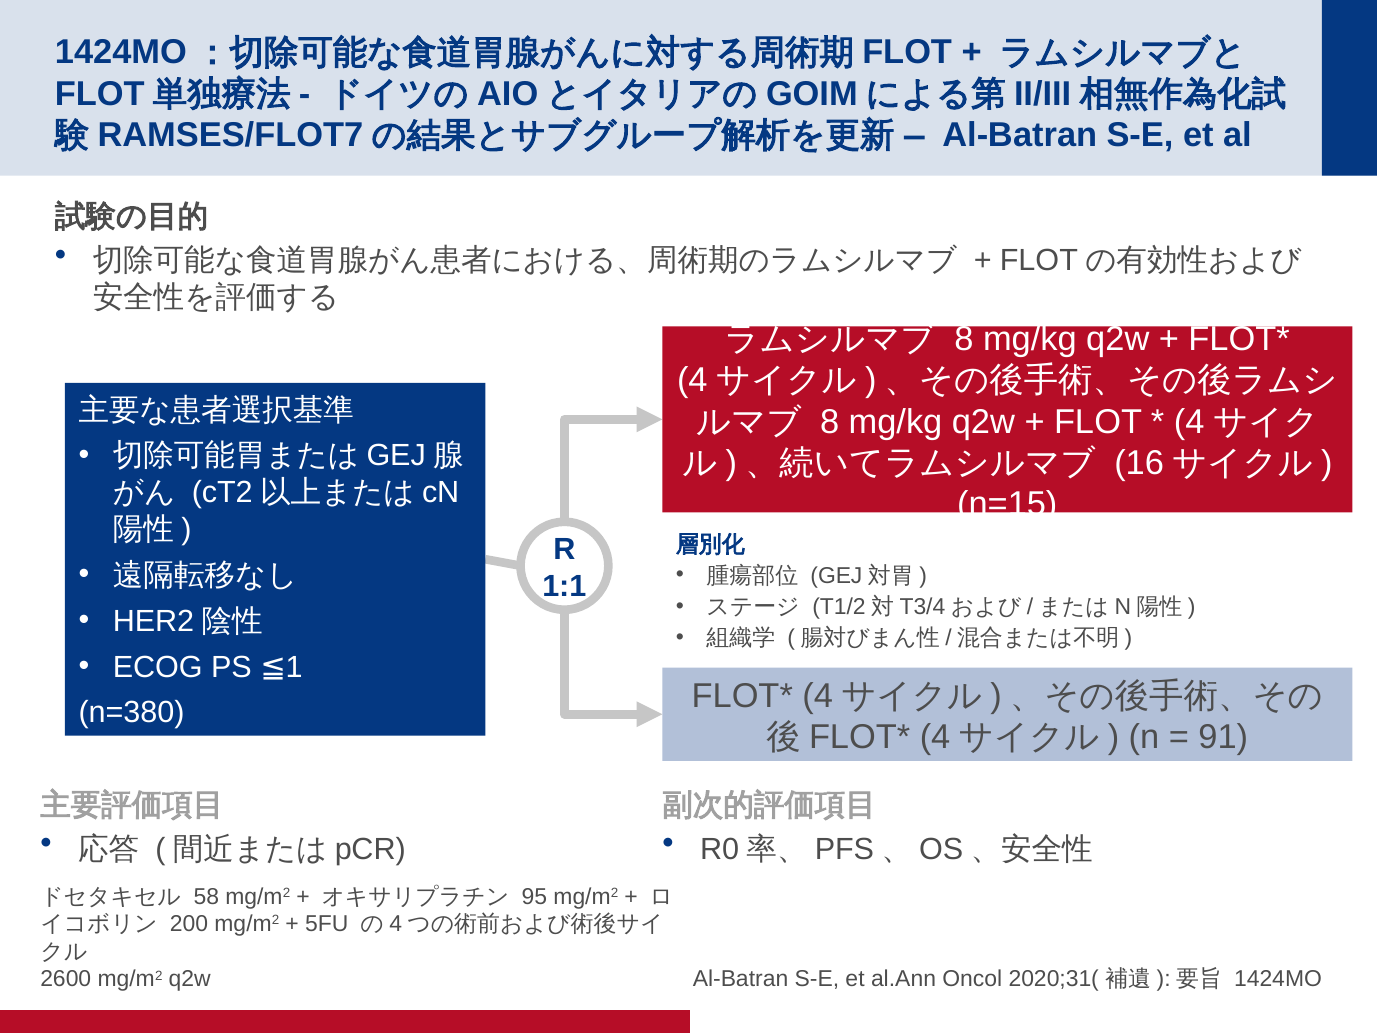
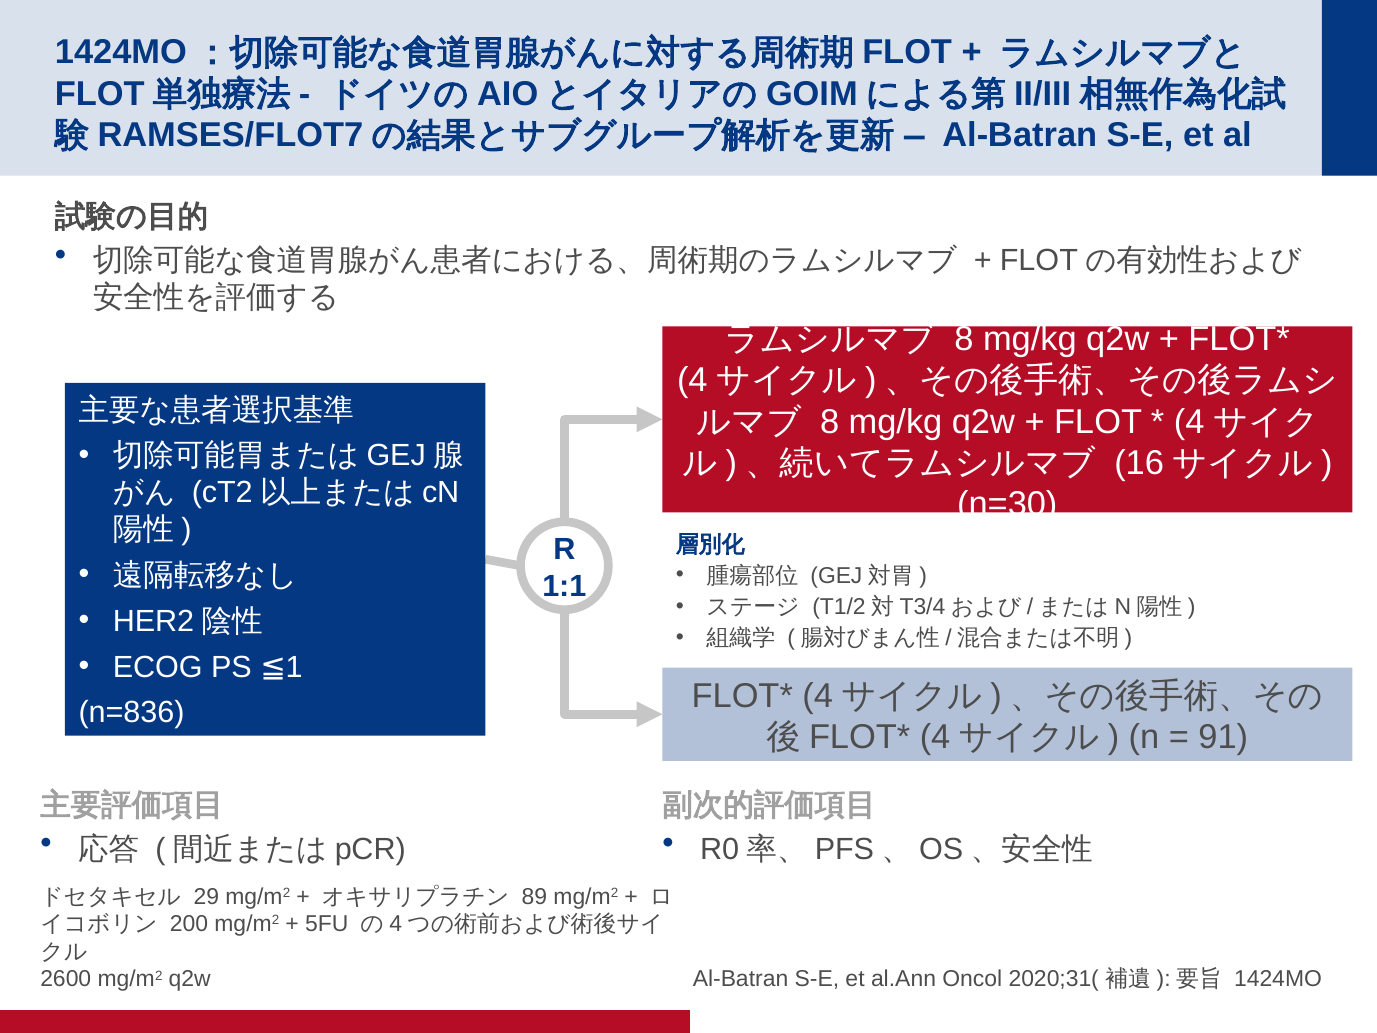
n=15: n=15 -> n=30
n=380: n=380 -> n=836
58: 58 -> 29
95: 95 -> 89
